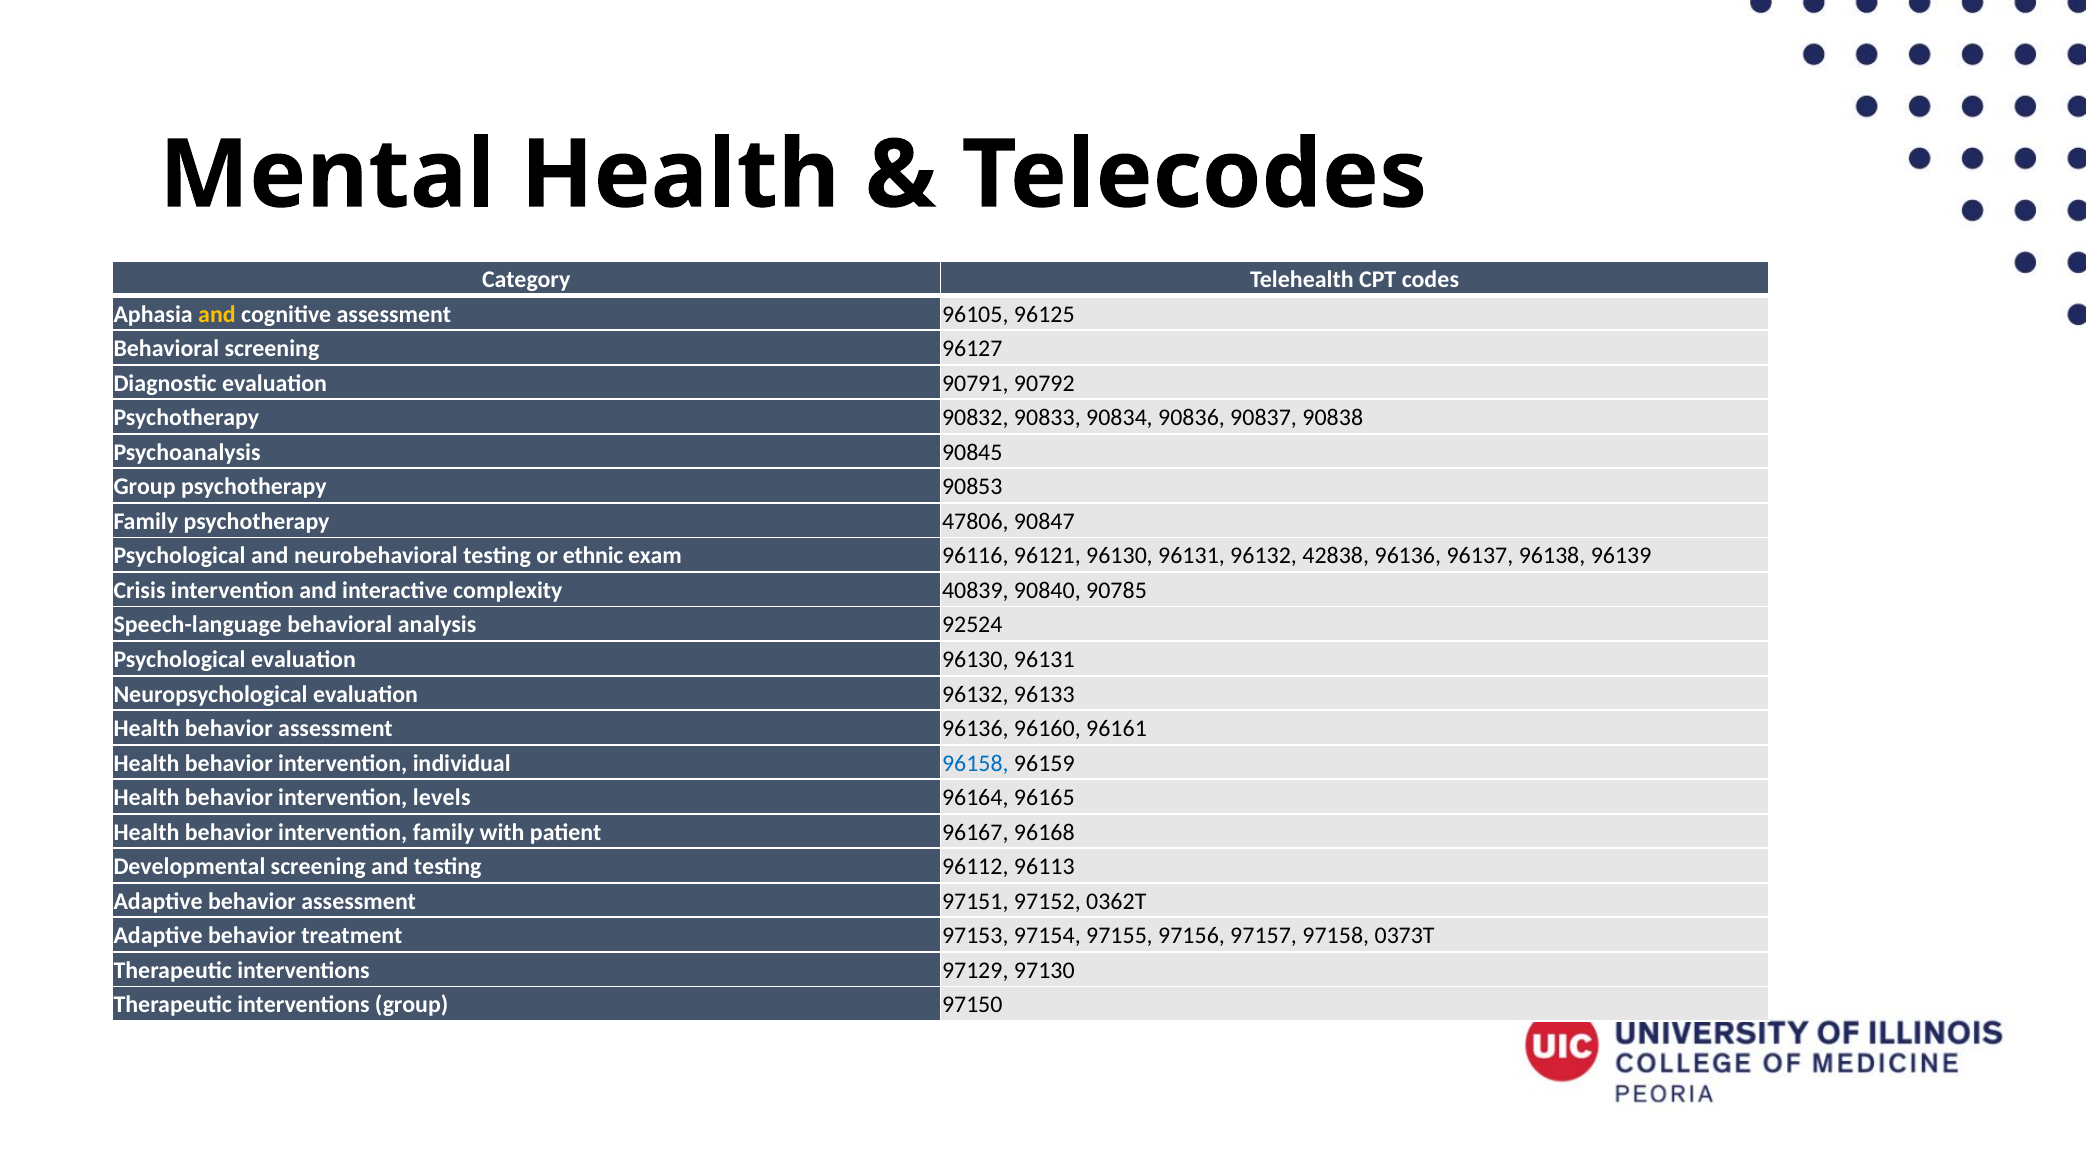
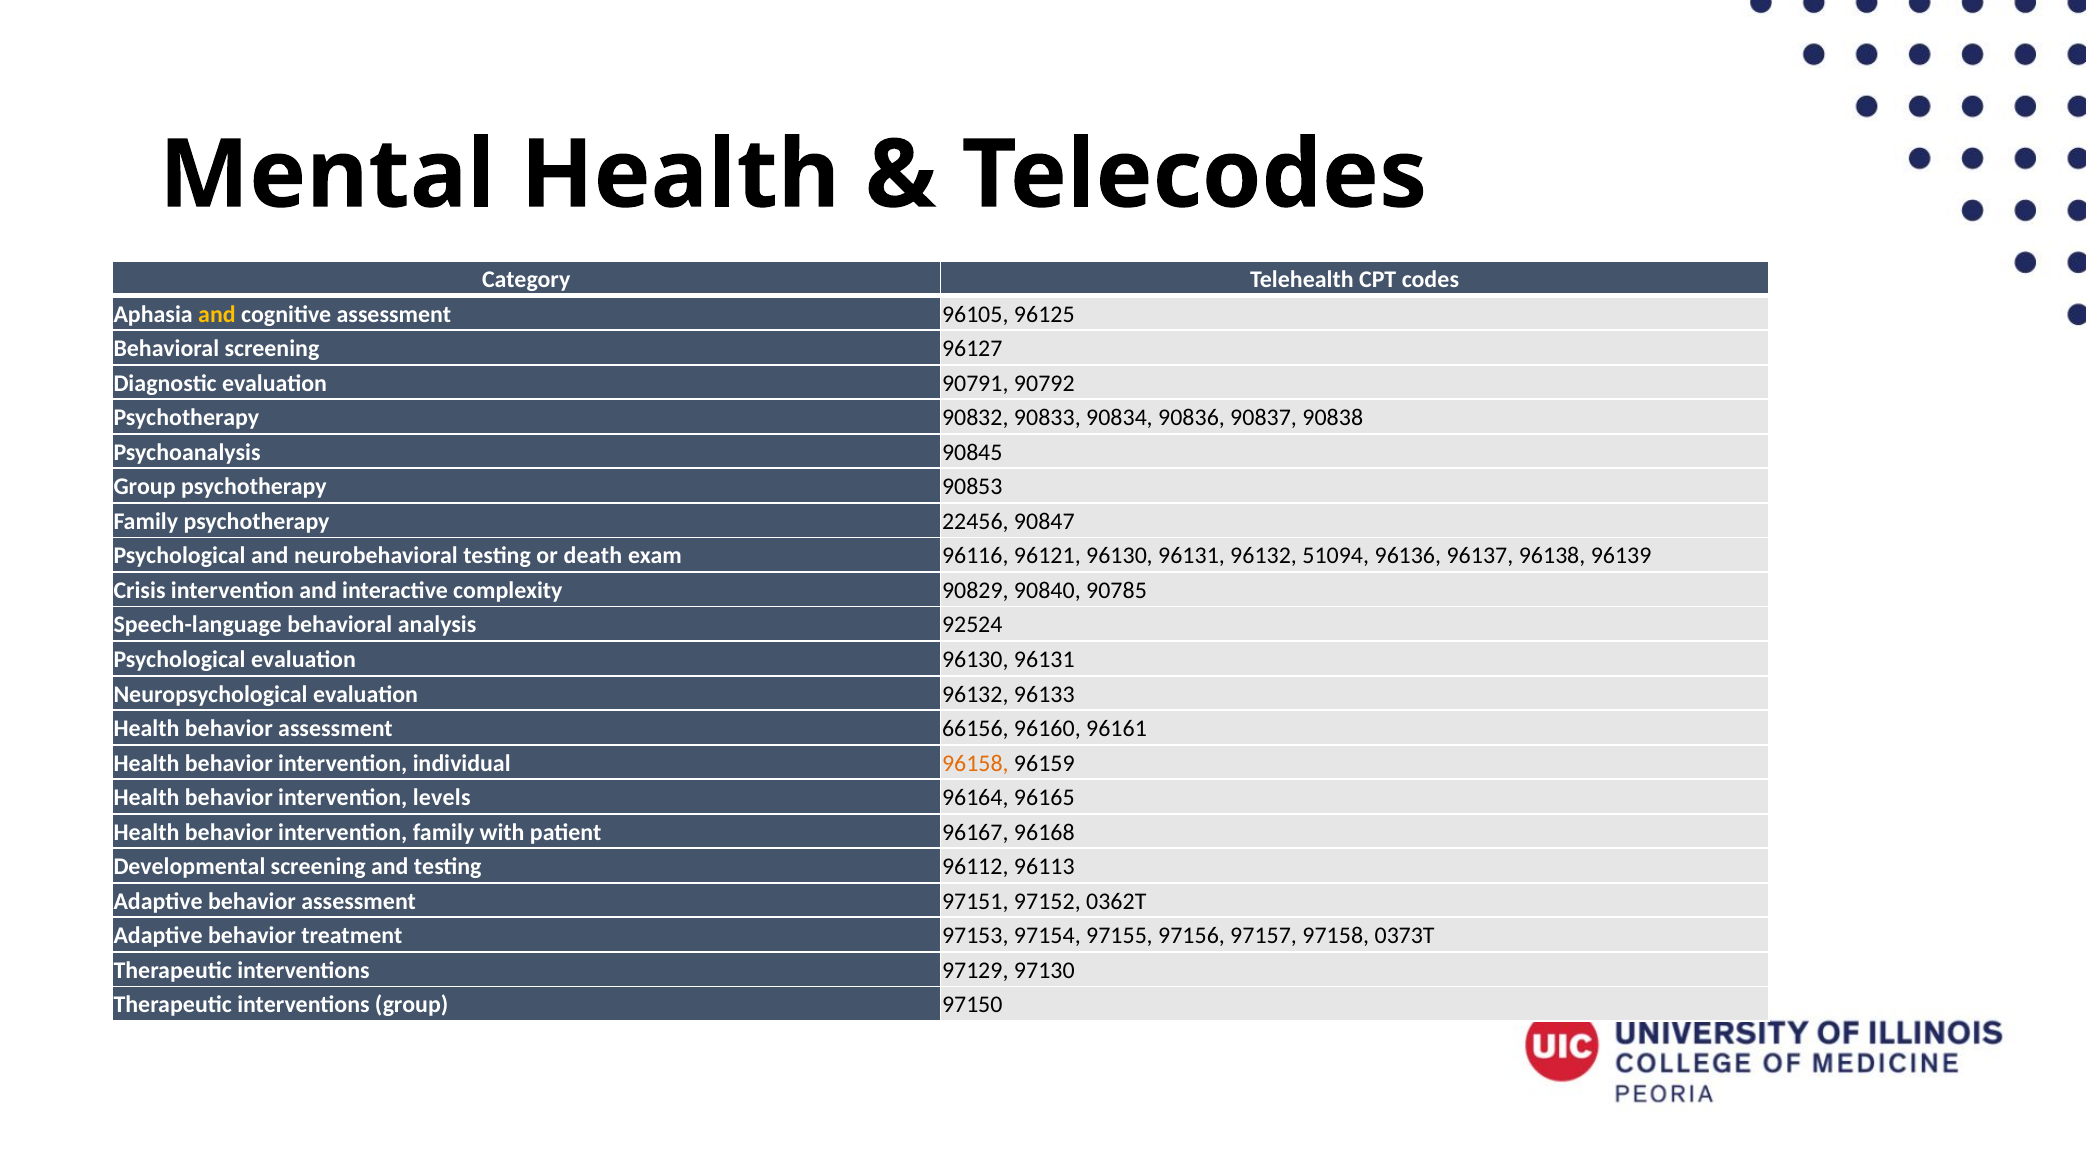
47806: 47806 -> 22456
ethnic: ethnic -> death
42838: 42838 -> 51094
40839: 40839 -> 90829
assessment 96136: 96136 -> 66156
96158 colour: blue -> orange
